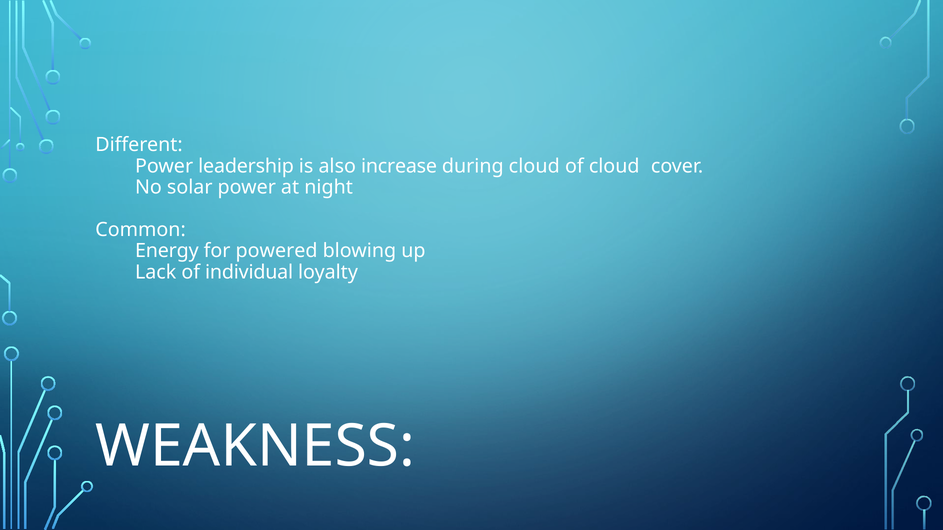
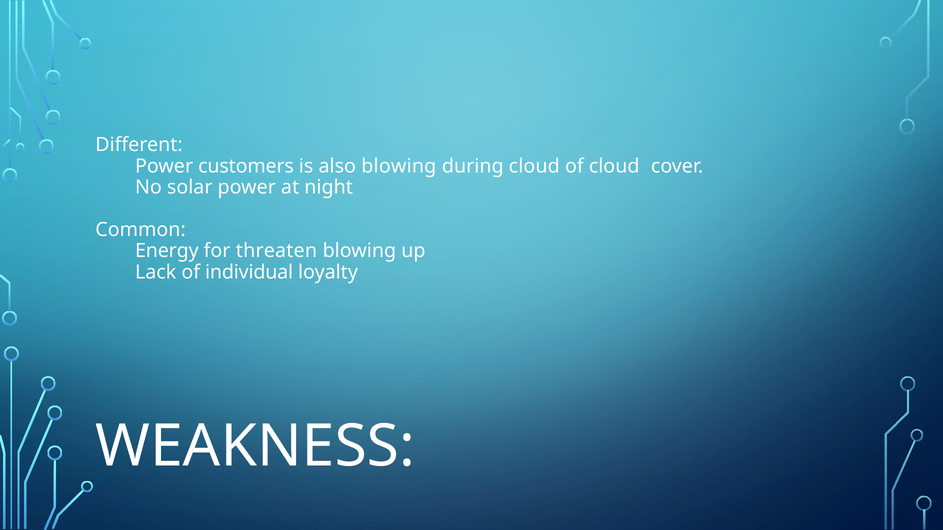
leadership: leadership -> customers
also increase: increase -> blowing
powered: powered -> threaten
